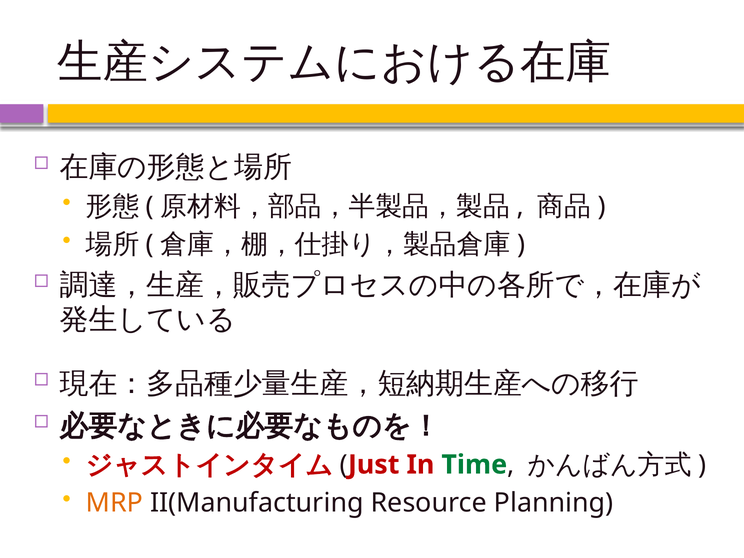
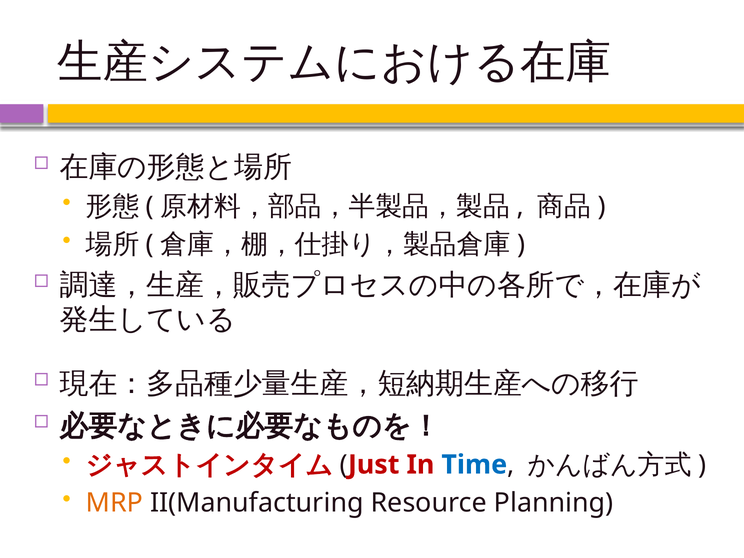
Time colour: green -> blue
